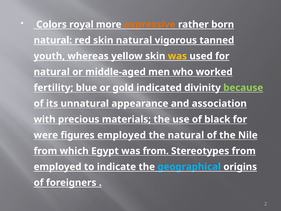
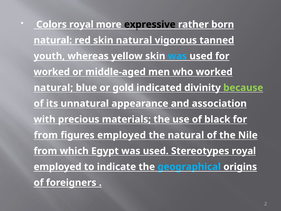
expressive colour: orange -> black
was at (177, 56) colour: yellow -> light blue
natural at (52, 72): natural -> worked
fertility at (53, 88): fertility -> natural
were at (46, 135): were -> from
Egypt was from: from -> used
Stereotypes from: from -> royal
